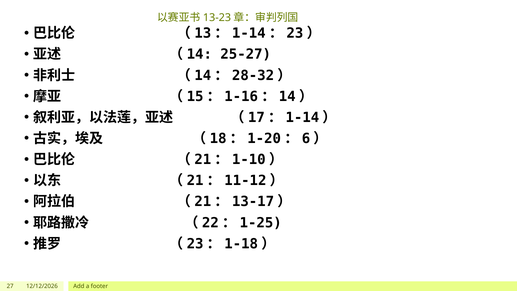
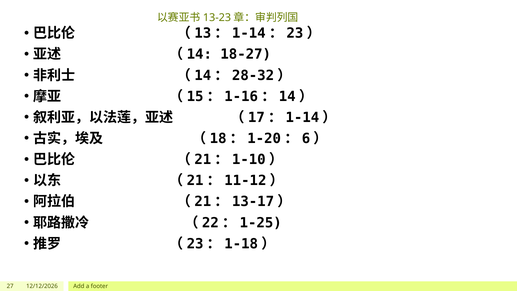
25-27: 25-27 -> 18-27
